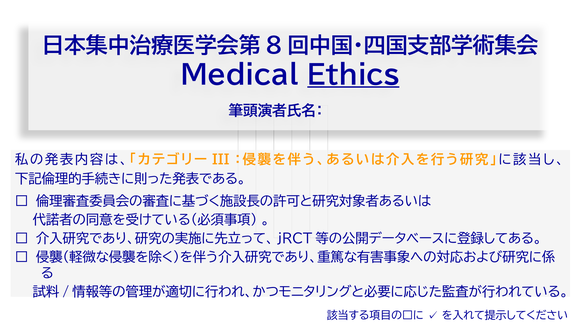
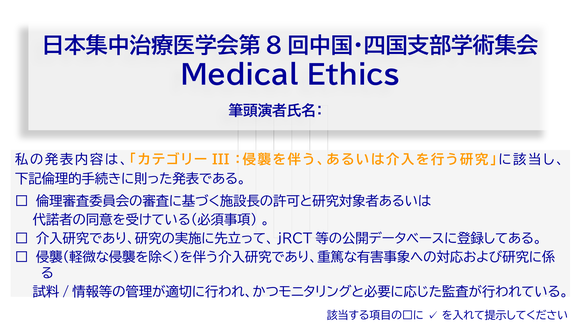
Ethics underline: present -> none
